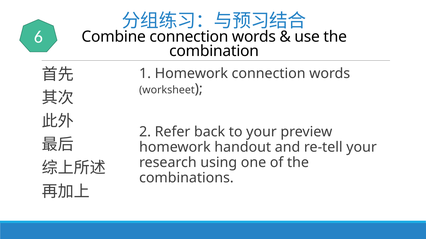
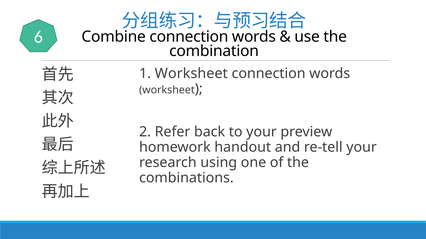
1 Homework: Homework -> Worksheet
